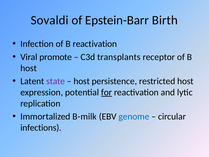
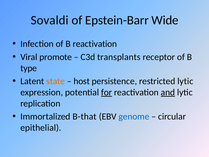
Birth: Birth -> Wide
host at (29, 68): host -> type
state colour: purple -> orange
restricted host: host -> lytic
and underline: none -> present
B-milk: B-milk -> B-that
infections: infections -> epithelial
